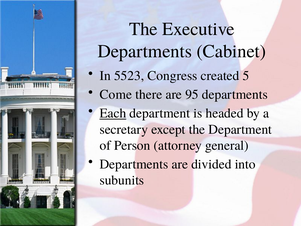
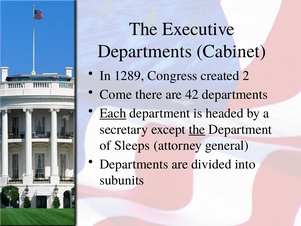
5523: 5523 -> 1289
5: 5 -> 2
95: 95 -> 42
the at (197, 129) underline: none -> present
Person: Person -> Sleeps
